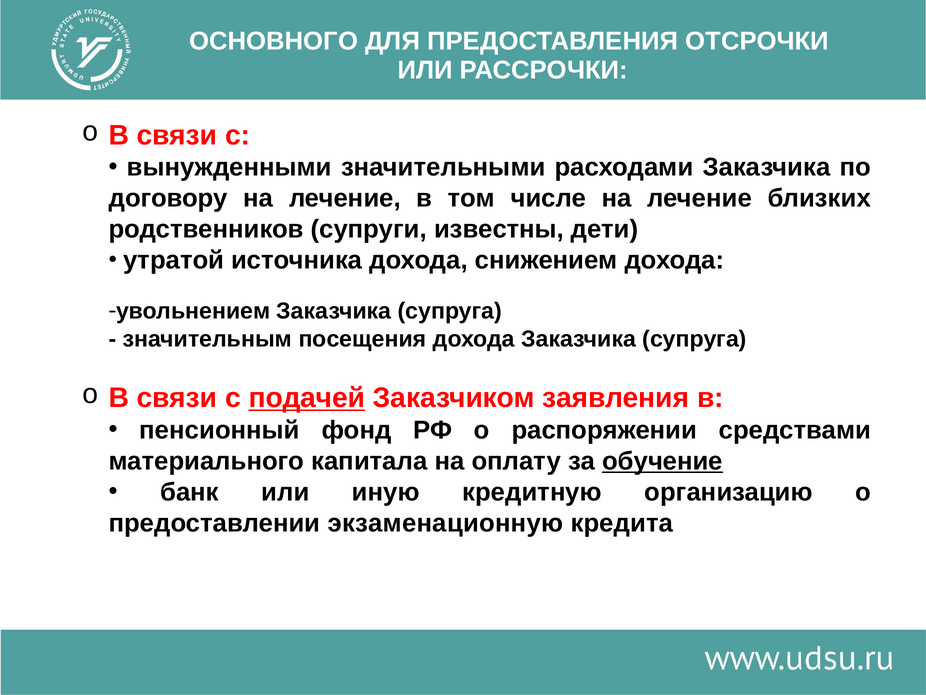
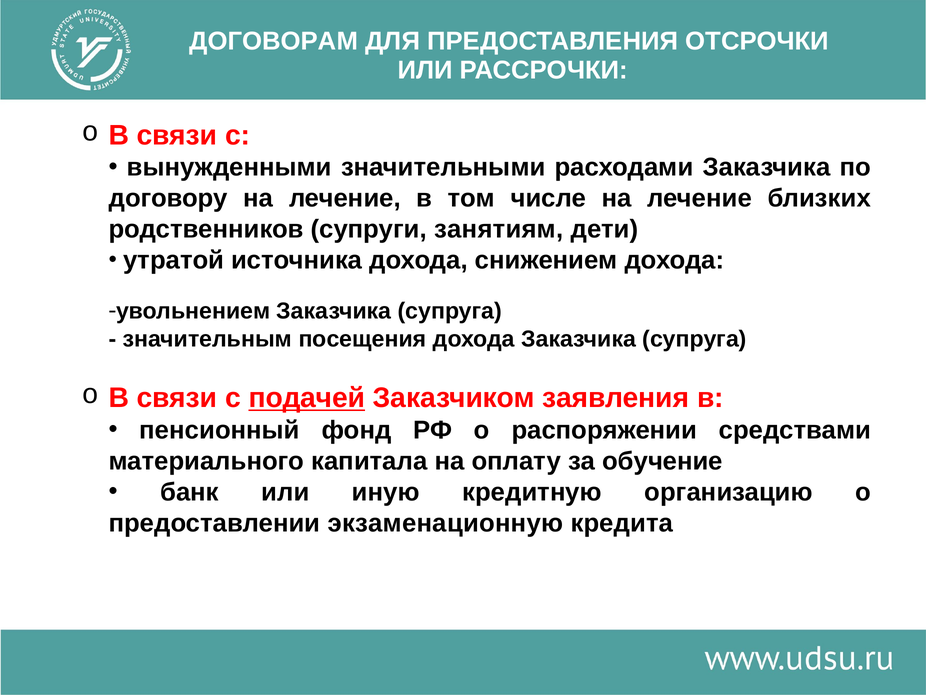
ОСНОВНОГО: ОСНОВНОГО -> ДОГОВОРАМ
известны: известны -> занятиям
обучение underline: present -> none
